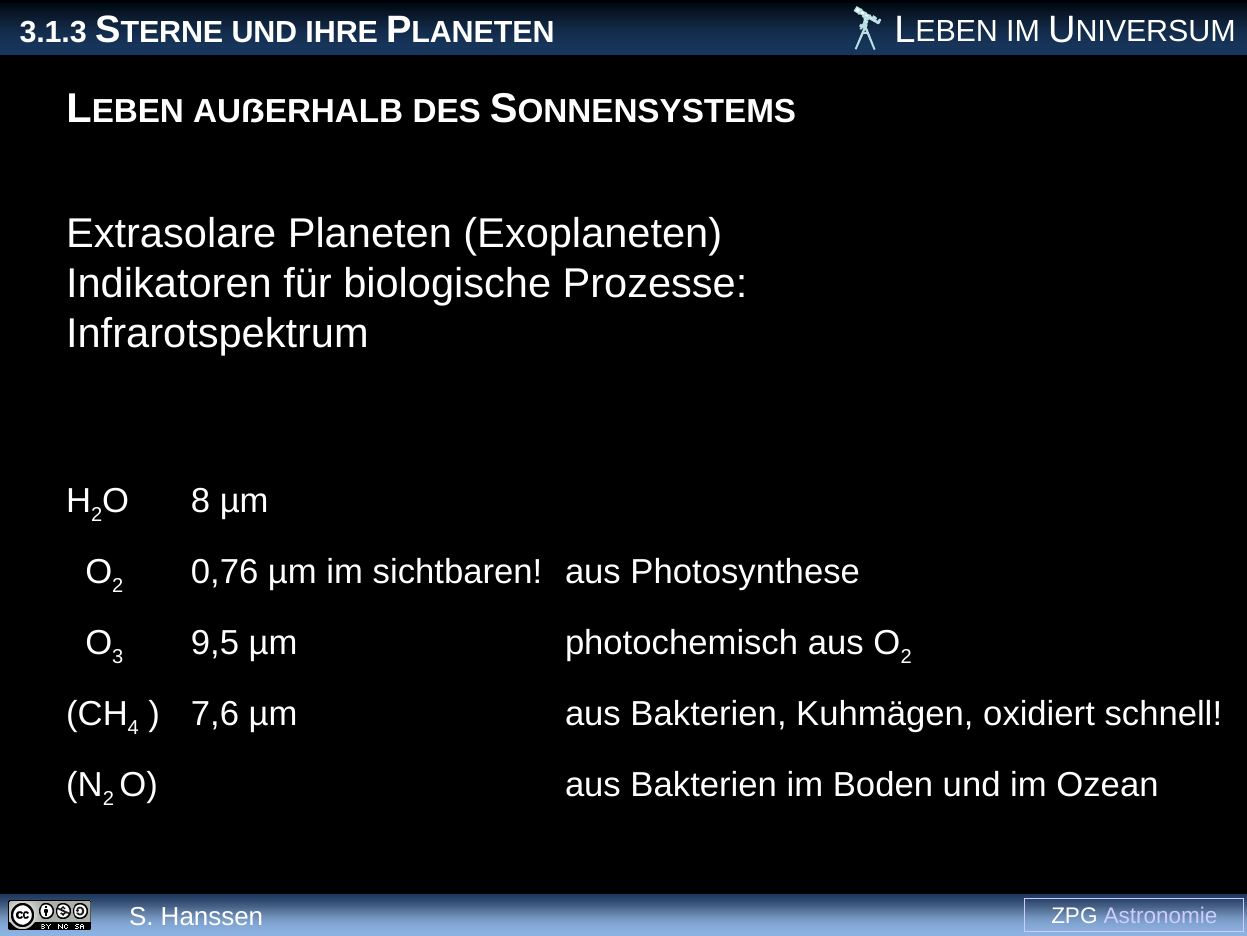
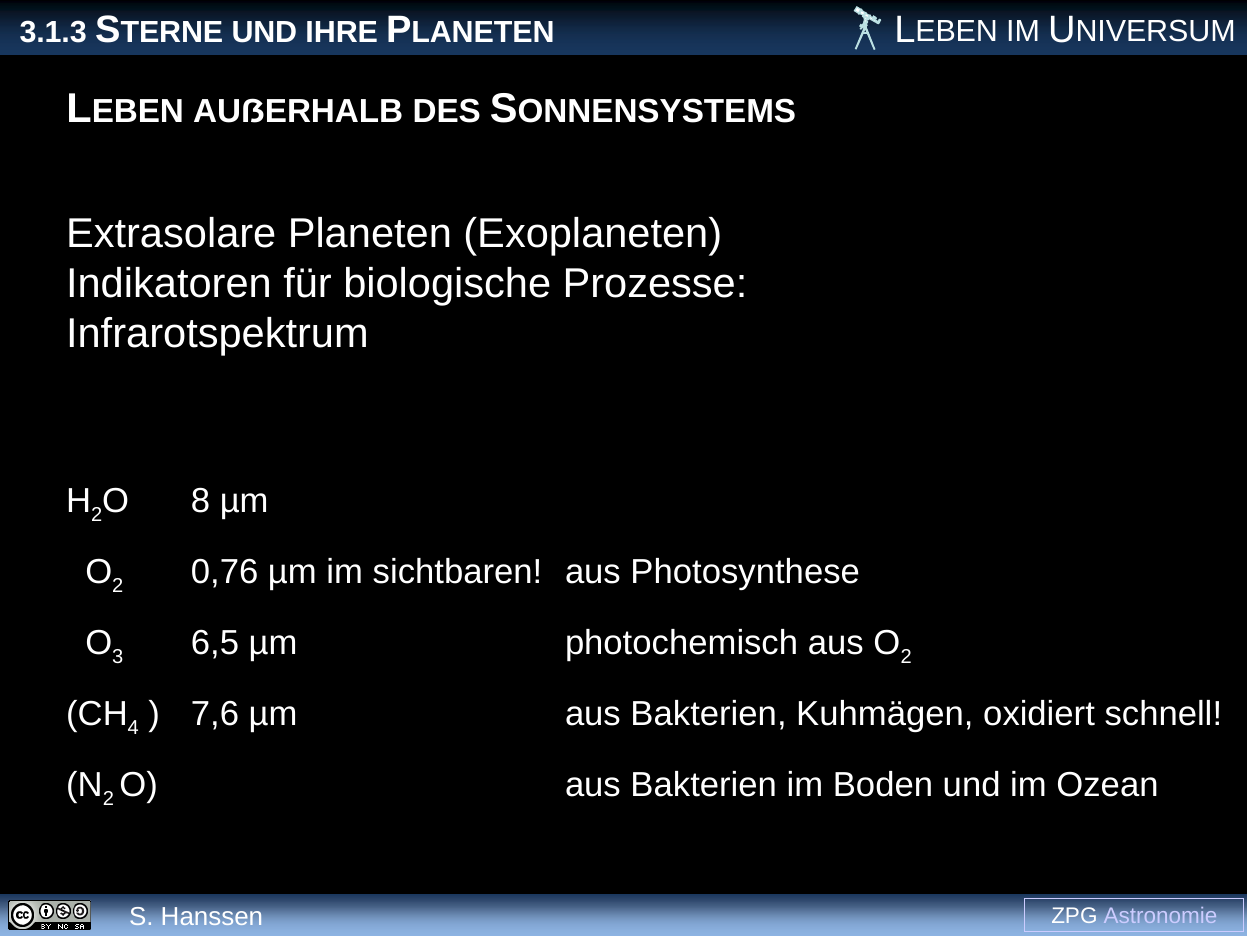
9,5: 9,5 -> 6,5
